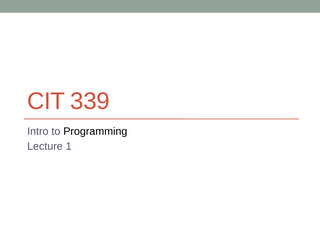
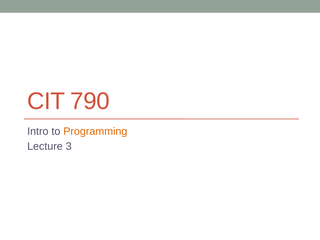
339: 339 -> 790
Programming colour: black -> orange
1: 1 -> 3
